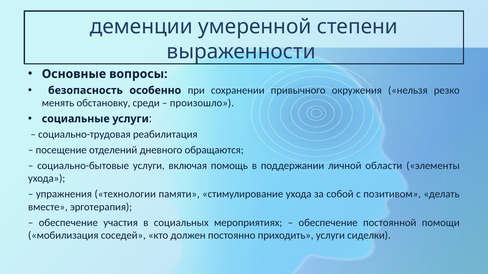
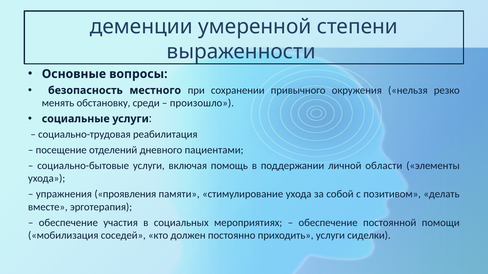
особенно: особенно -> местного
обращаются: обращаются -> пациентами
технологии: технологии -> проявления
